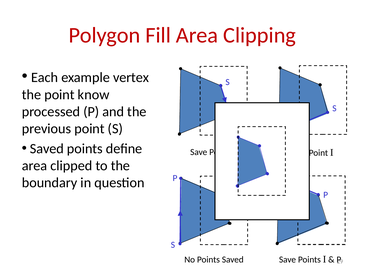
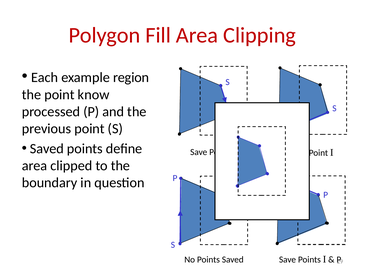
vertex: vertex -> region
